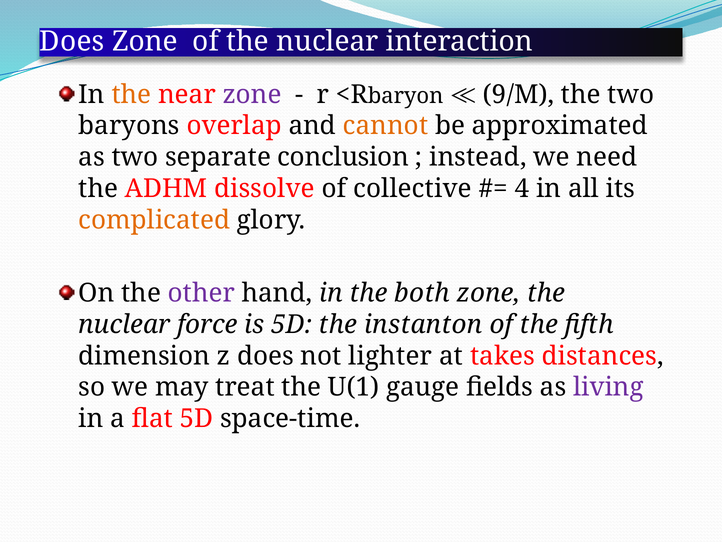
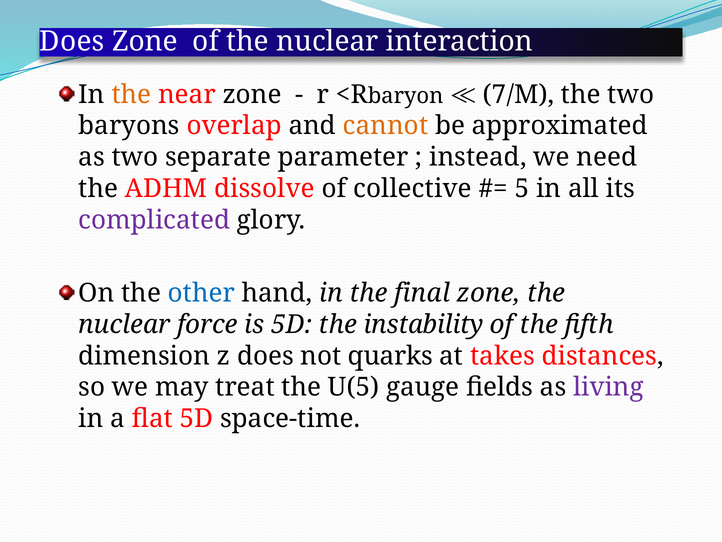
zone at (252, 94) colour: purple -> black
9/M: 9/M -> 7/M
conclusion: conclusion -> parameter
4: 4 -> 5
complicated colour: orange -> purple
other colour: purple -> blue
both: both -> final
instanton: instanton -> instability
lighter: lighter -> quarks
U(1: U(1 -> U(5
